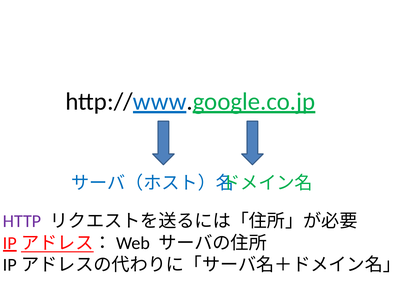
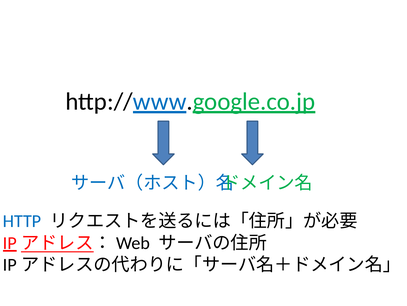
HTTP colour: purple -> blue
